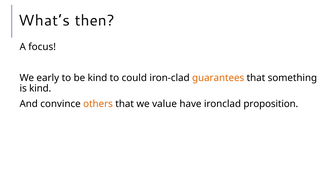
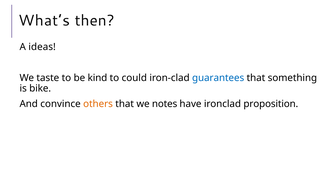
focus: focus -> ideas
early: early -> taste
guarantees colour: orange -> blue
is kind: kind -> bike
value: value -> notes
